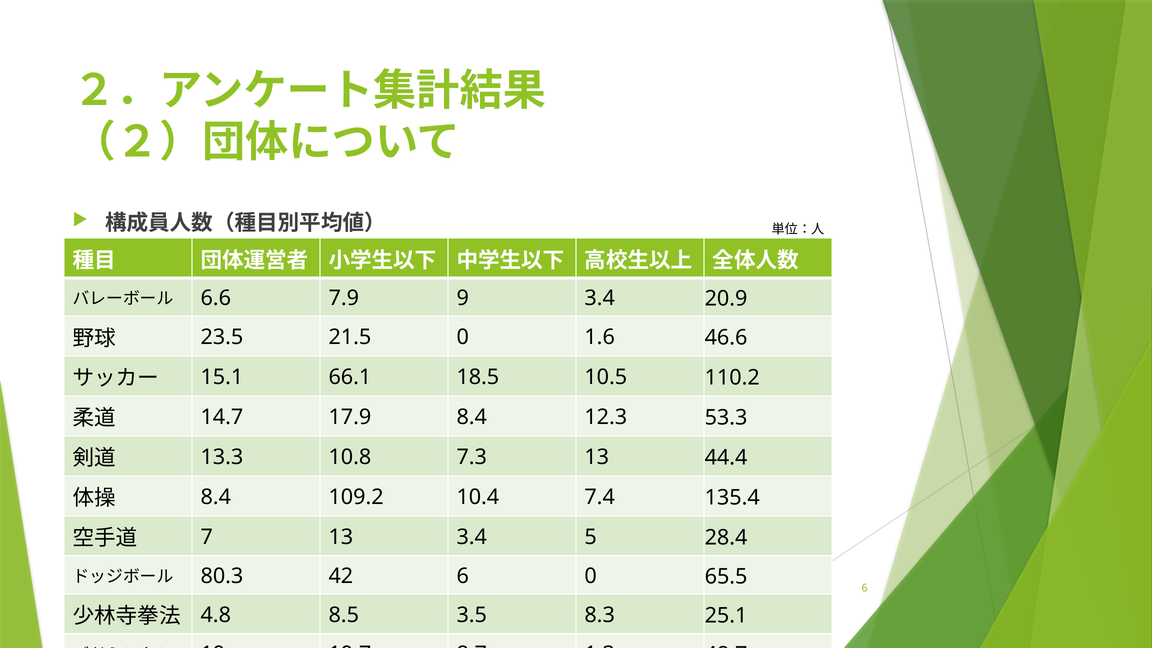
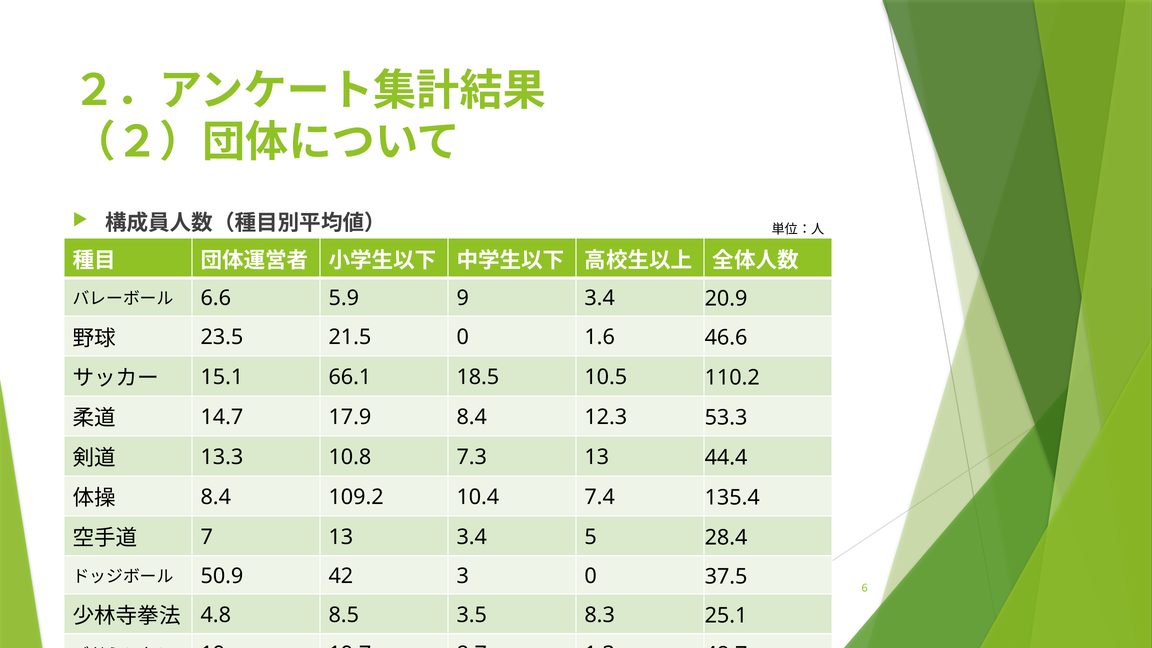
7.9: 7.9 -> 5.9
80.3: 80.3 -> 50.9
42 6: 6 -> 3
65.5: 65.5 -> 37.5
